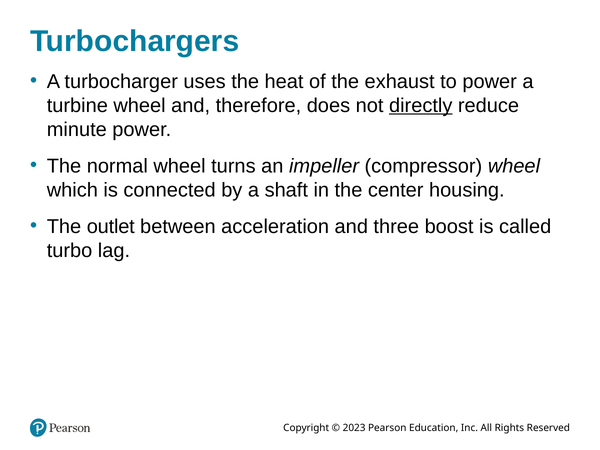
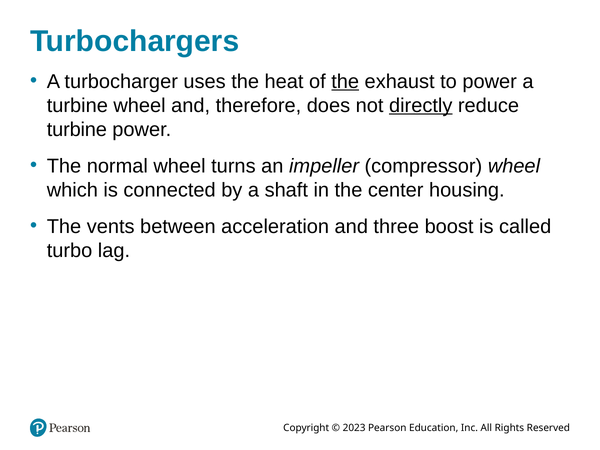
the at (345, 81) underline: none -> present
minute at (77, 129): minute -> turbine
outlet: outlet -> vents
